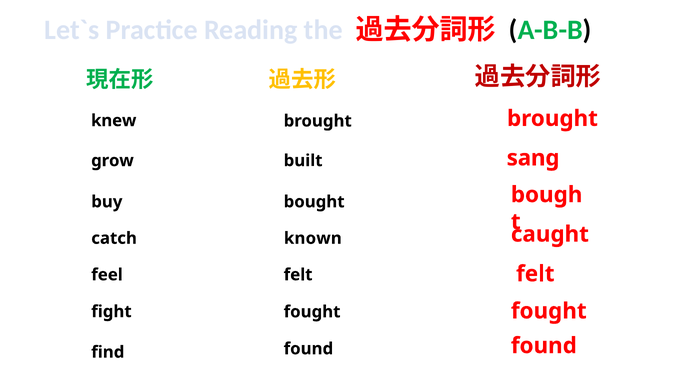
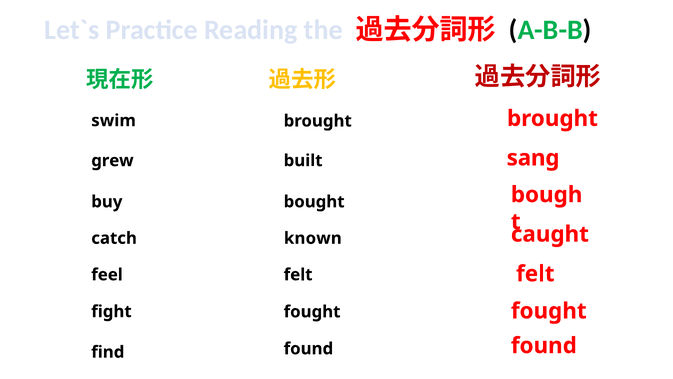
knew: knew -> swim
grow: grow -> grew
